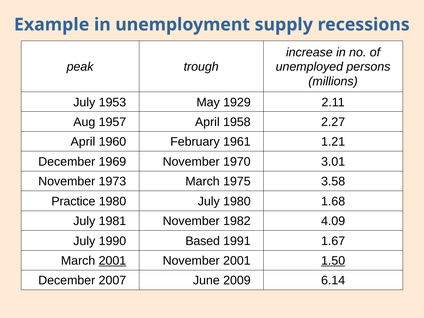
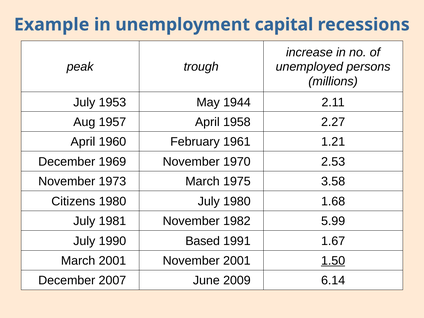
supply: supply -> capital
1929: 1929 -> 1944
3.01: 3.01 -> 2.53
Practice: Practice -> Citizens
4.09: 4.09 -> 5.99
2001 at (112, 261) underline: present -> none
